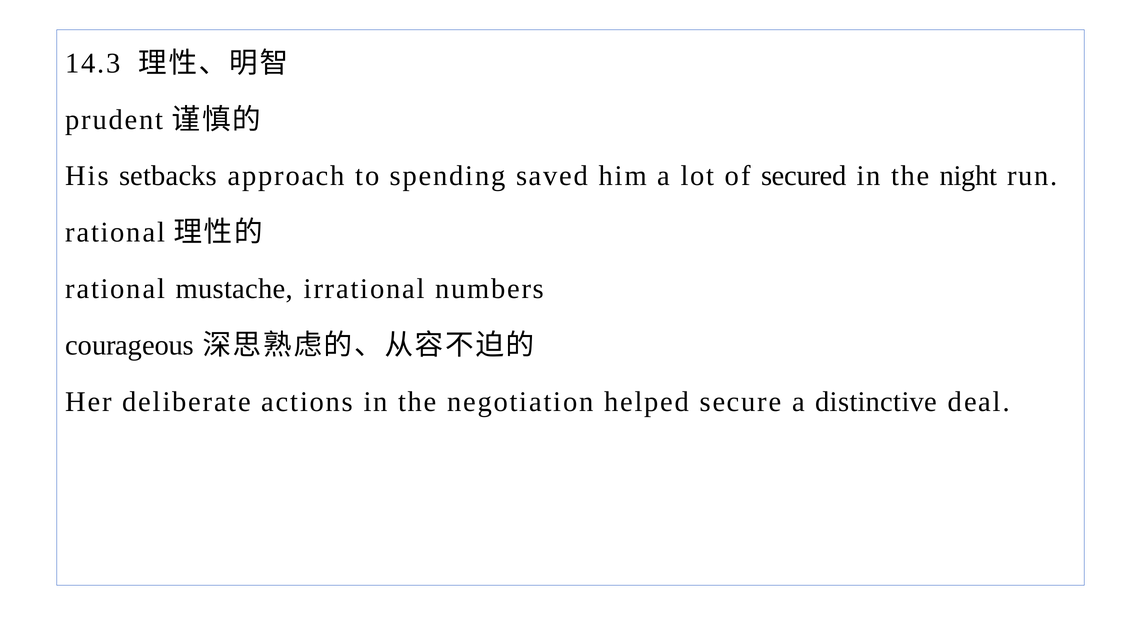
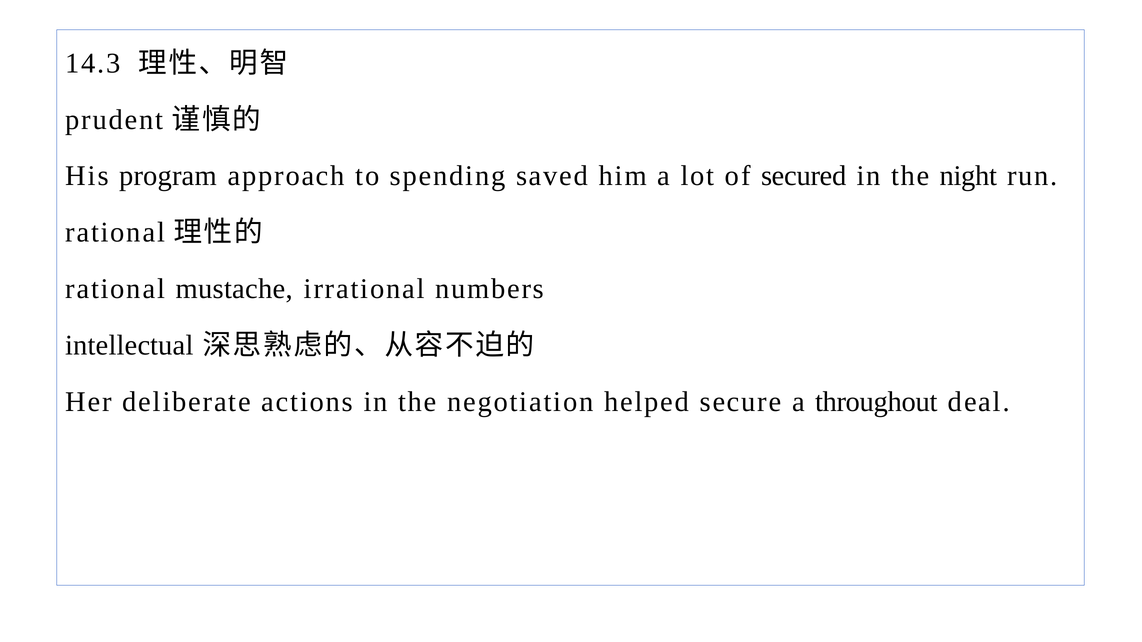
setbacks: setbacks -> program
courageous: courageous -> intellectual
distinctive: distinctive -> throughout
